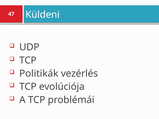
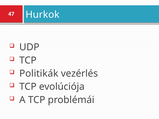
Küldeni: Küldeni -> Hurkok
